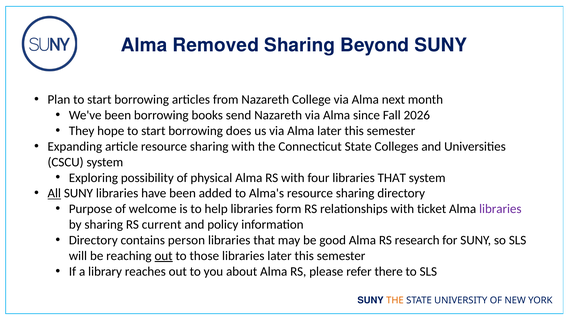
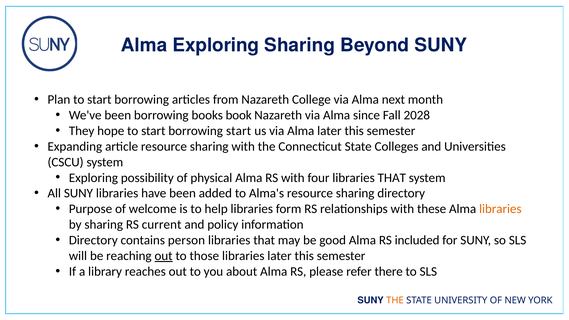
Alma Removed: Removed -> Exploring
send: send -> book
2026: 2026 -> 2028
borrowing does: does -> start
All underline: present -> none
ticket: ticket -> these
libraries at (500, 209) colour: purple -> orange
research: research -> included
